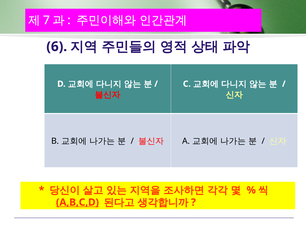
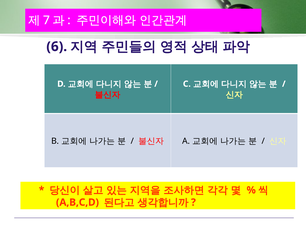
A,B,C,D underline: present -> none
